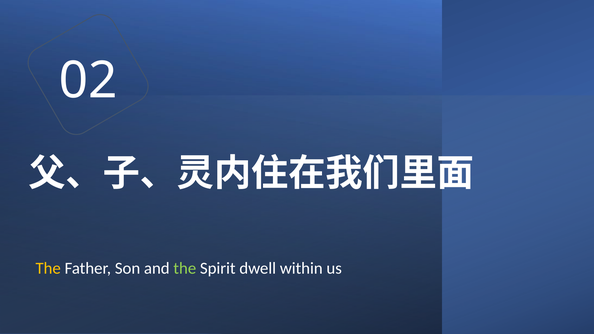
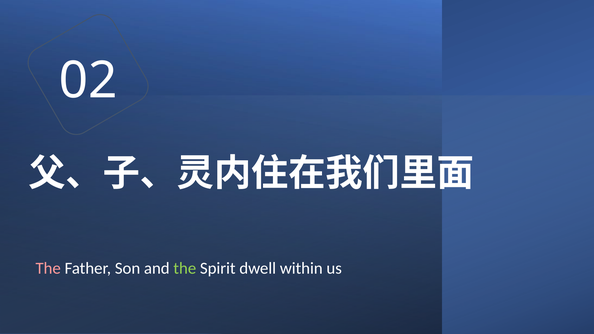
The at (48, 268) colour: yellow -> pink
